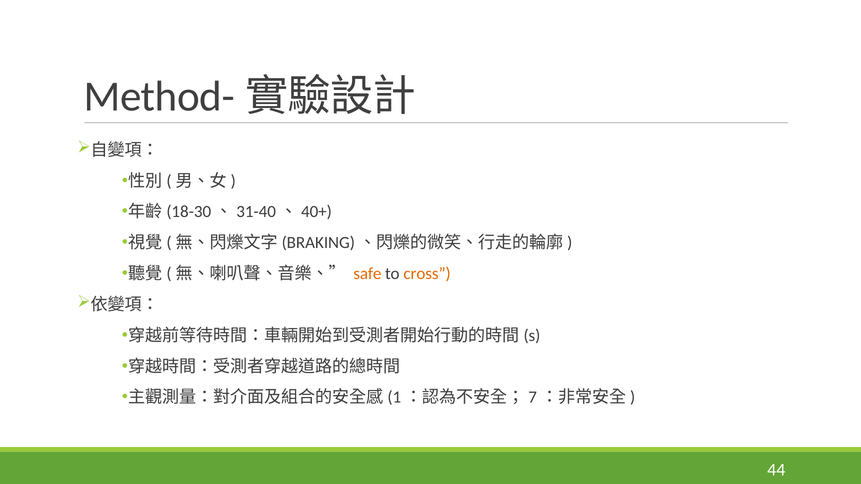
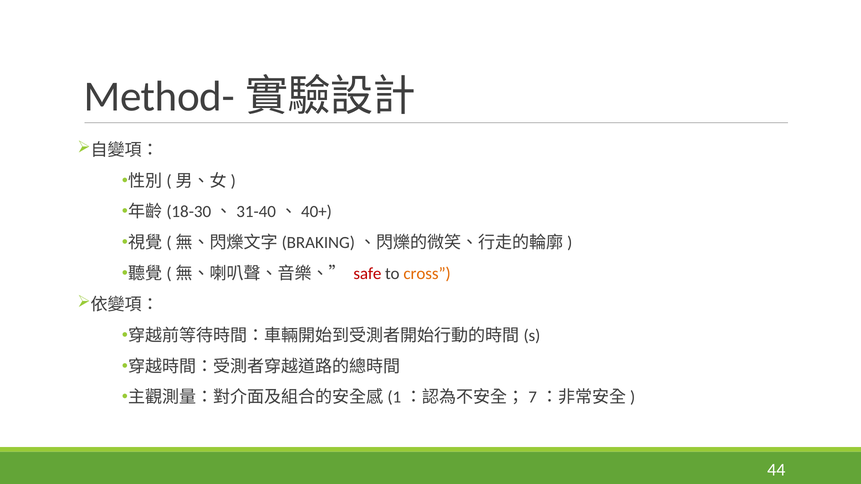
safe colour: orange -> red
